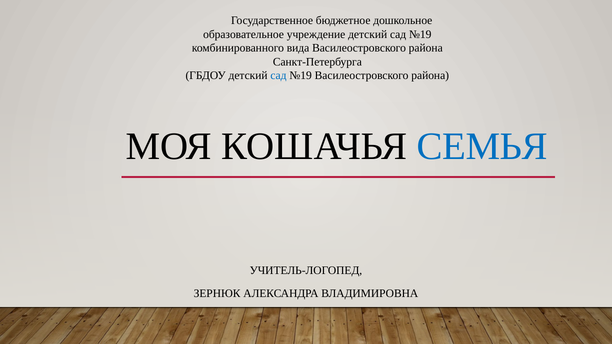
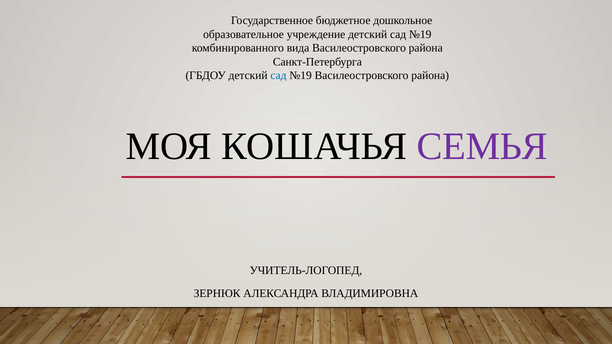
СЕМЬЯ colour: blue -> purple
